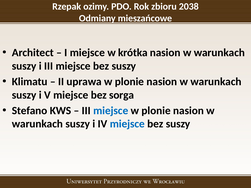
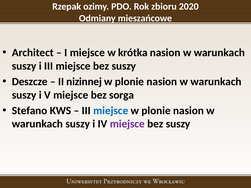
2038: 2038 -> 2020
Klimatu: Klimatu -> Deszcze
uprawa: uprawa -> nizinnej
miejsce at (127, 124) colour: blue -> purple
